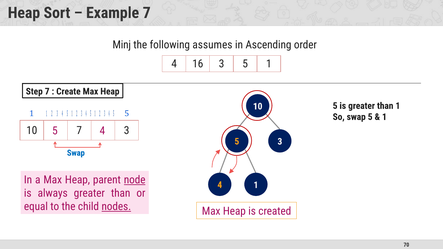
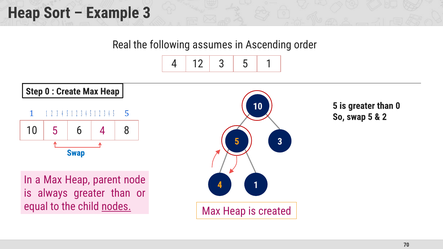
Example 7: 7 -> 3
Minj: Minj -> Real
16: 16 -> 12
Step 7: 7 -> 0
than 1: 1 -> 0
1 at (384, 117): 1 -> 2
7 at (79, 130): 7 -> 6
3 at (127, 130): 3 -> 8
node underline: present -> none
